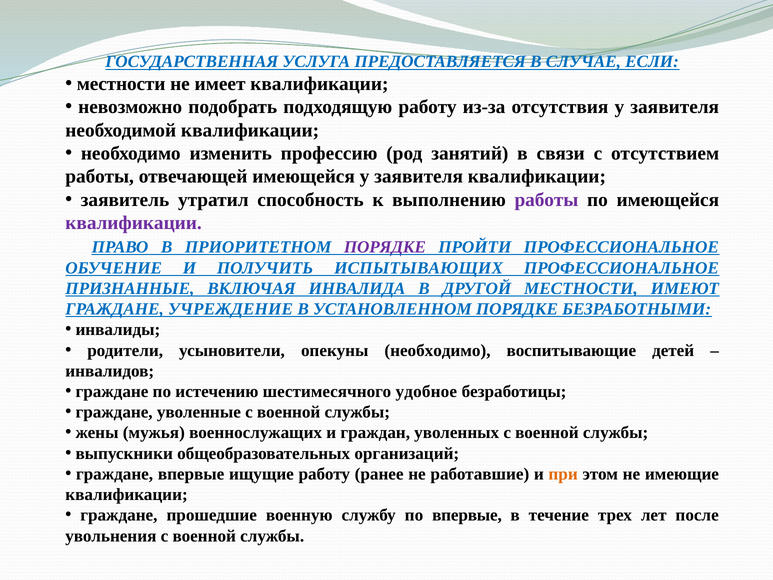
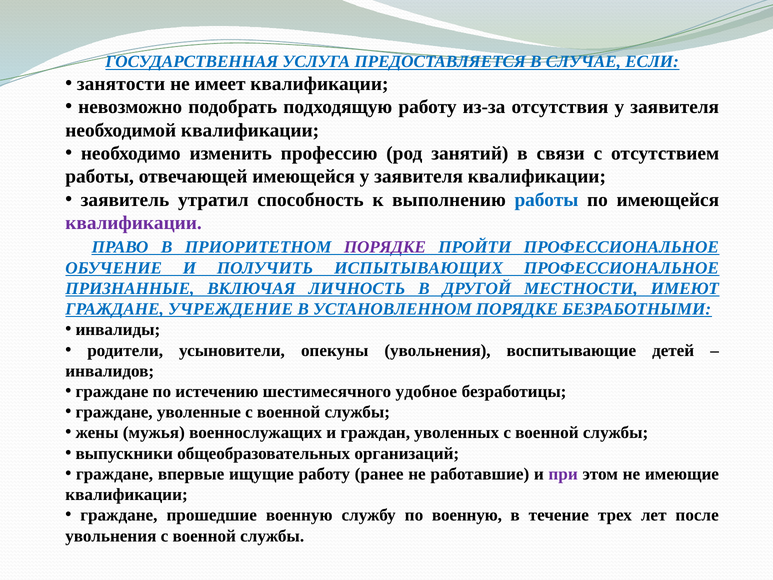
местности at (121, 84): местности -> занятости
работы at (546, 200) colour: purple -> blue
ИНВАЛИДА: ИНВАЛИДА -> ЛИЧНОСТЬ
опекуны необходимо: необходимо -> увольнения
при colour: orange -> purple
по впервые: впервые -> военную
